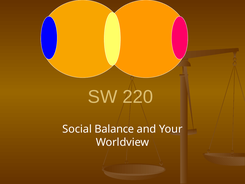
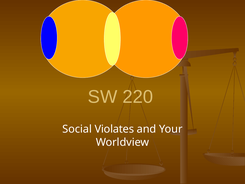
Balance: Balance -> Violates
